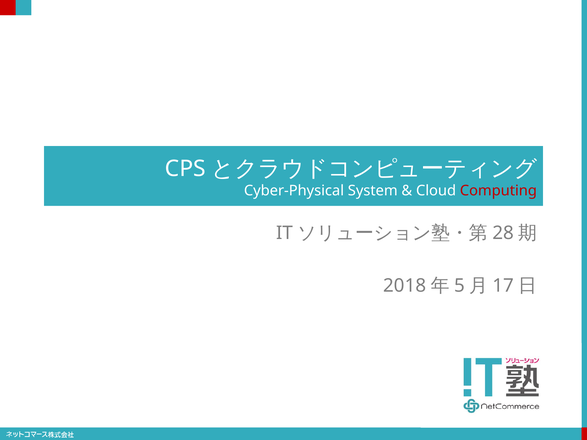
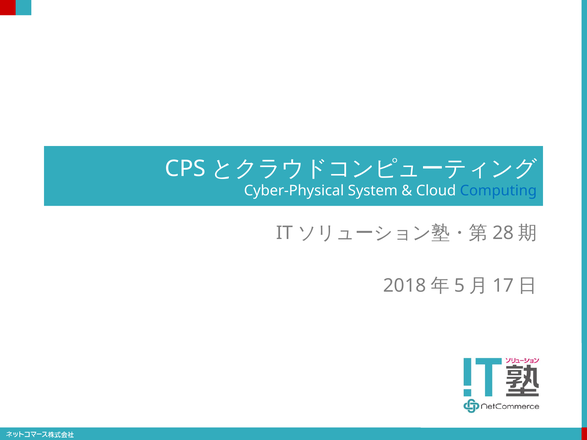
Computing colour: red -> blue
